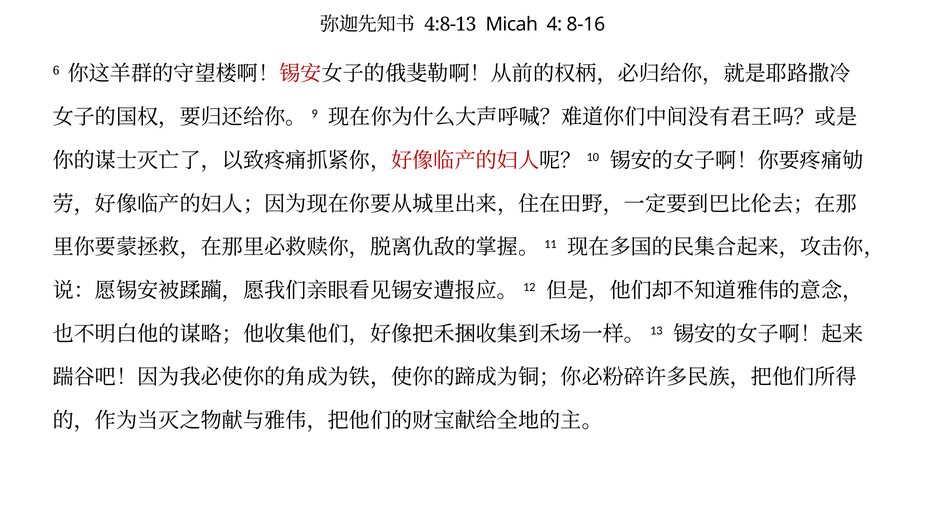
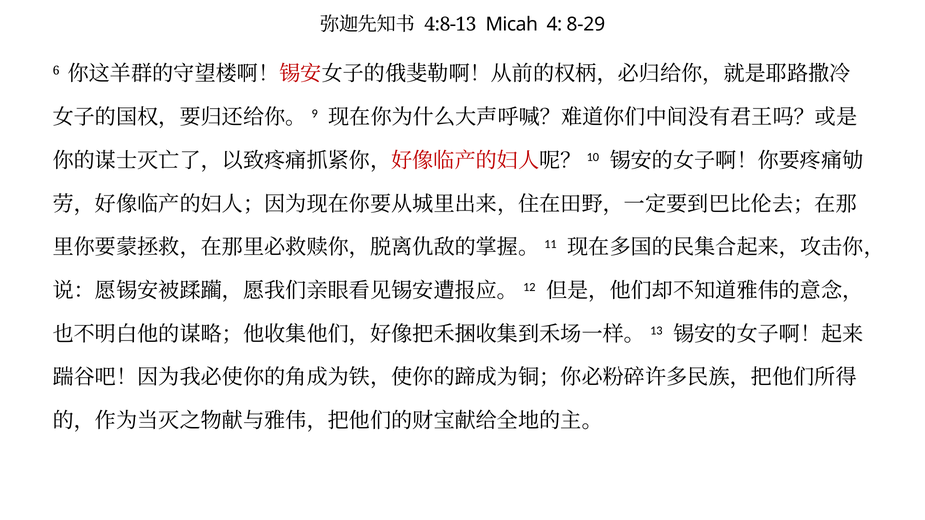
8-16: 8-16 -> 8-29
